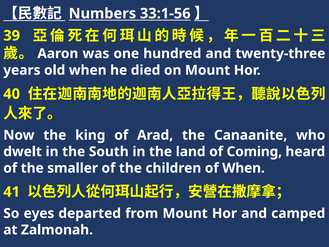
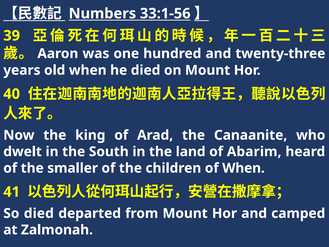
Coming: Coming -> Abarim
So eyes: eyes -> died
